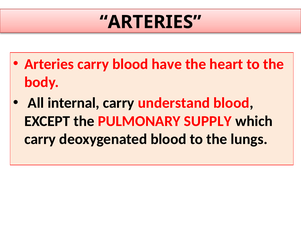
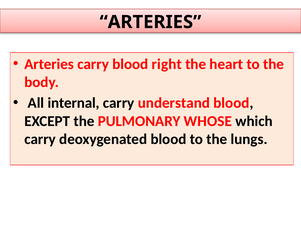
have: have -> right
SUPPLY: SUPPLY -> WHOSE
